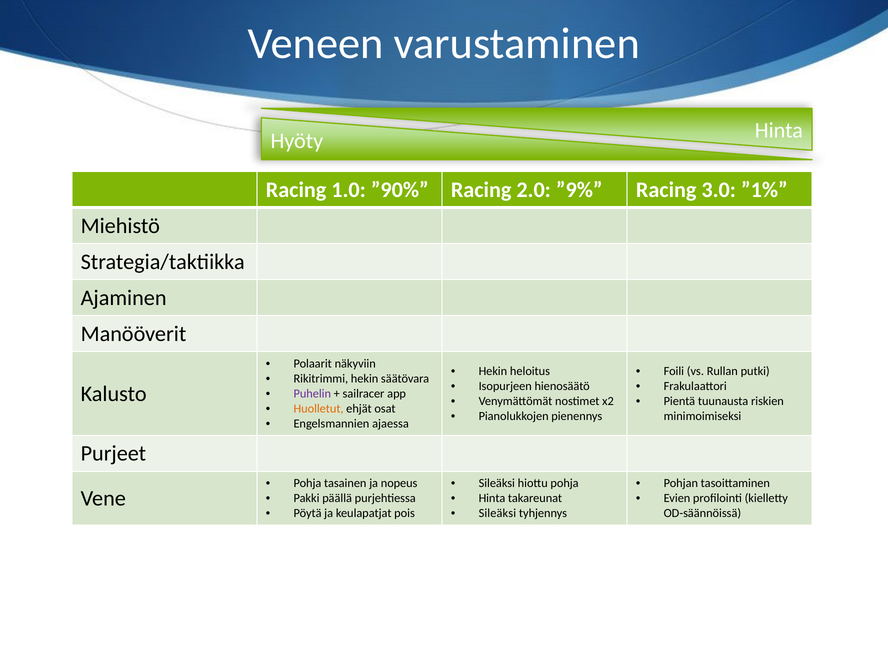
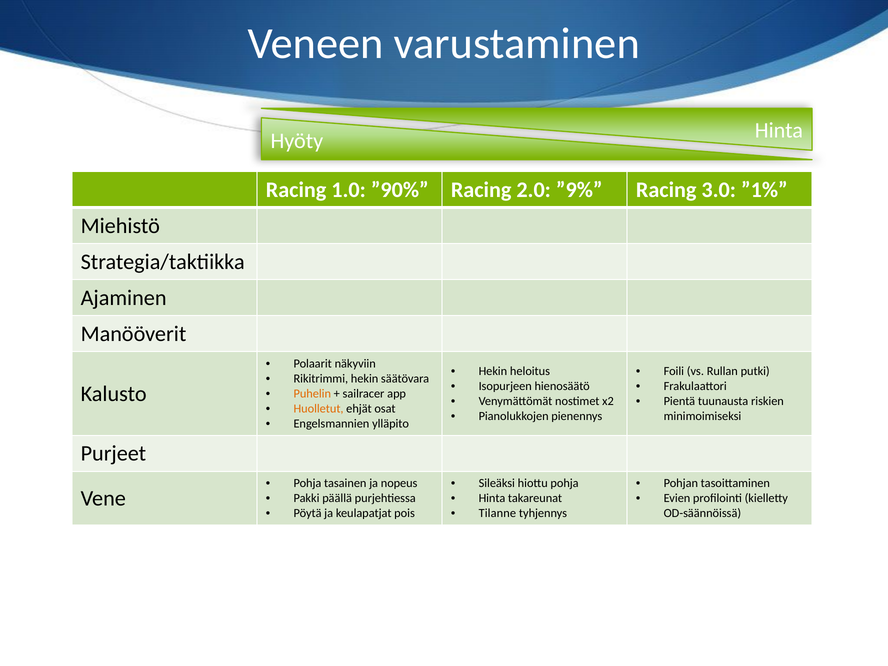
Puhelin colour: purple -> orange
ajaessa: ajaessa -> ylläpito
Sileäksi at (497, 513): Sileäksi -> Tilanne
